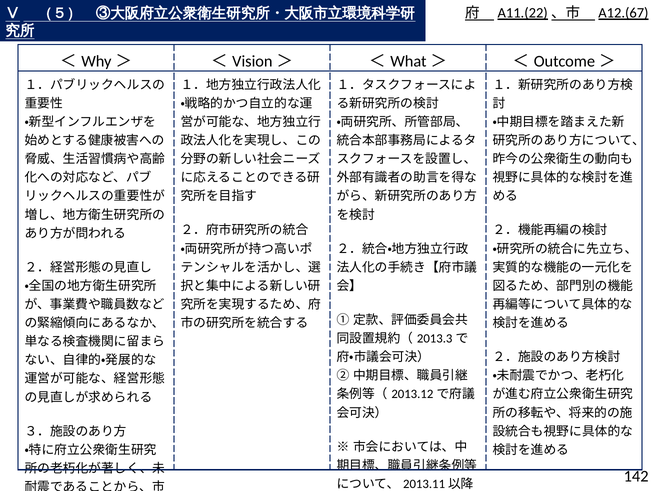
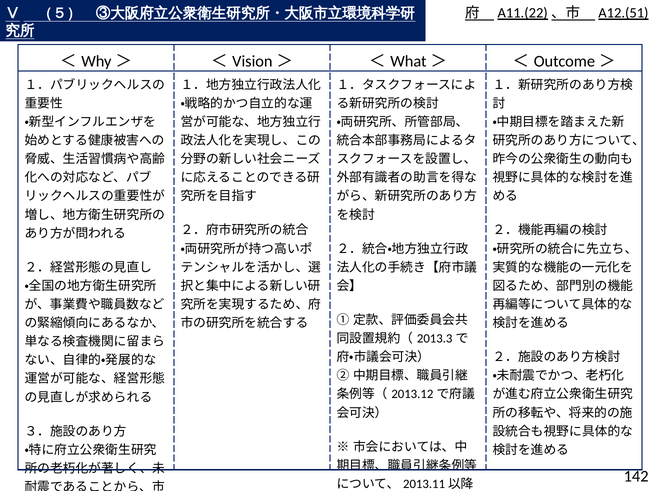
A12.(67: A12.(67 -> A12.(51
